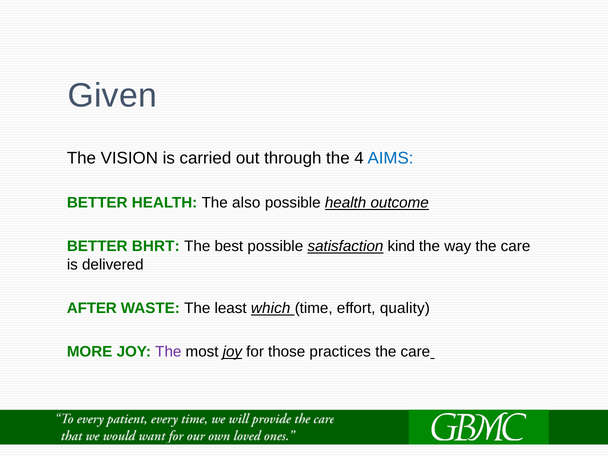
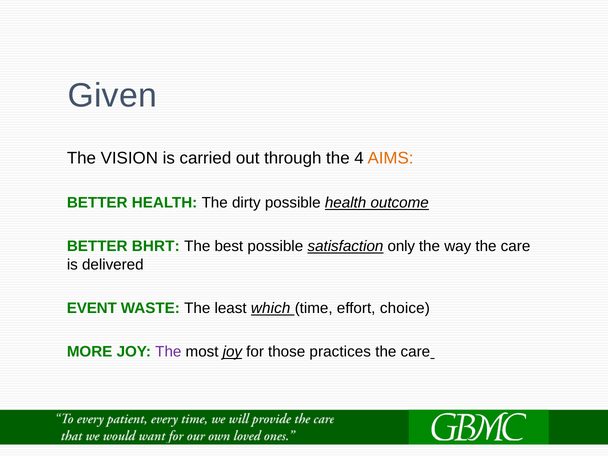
AIMS colour: blue -> orange
also: also -> dirty
kind: kind -> only
AFTER: AFTER -> EVENT
quality: quality -> choice
